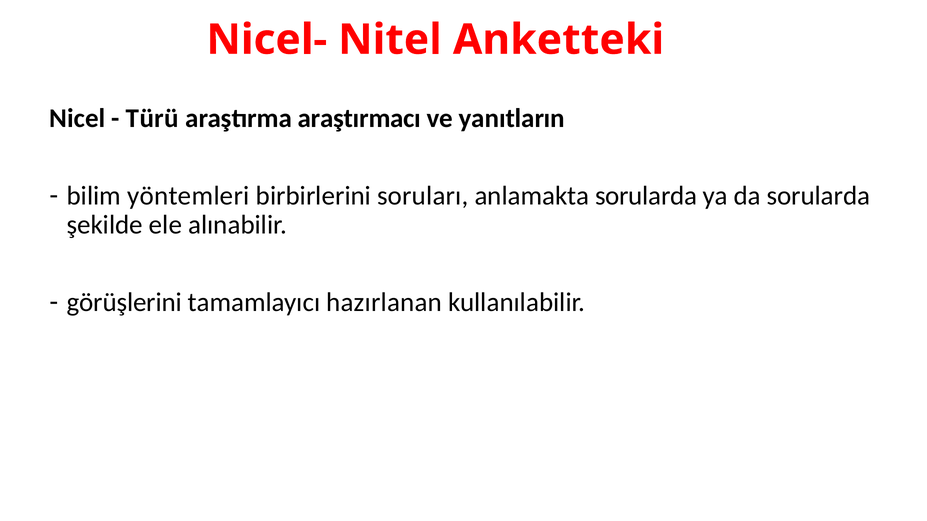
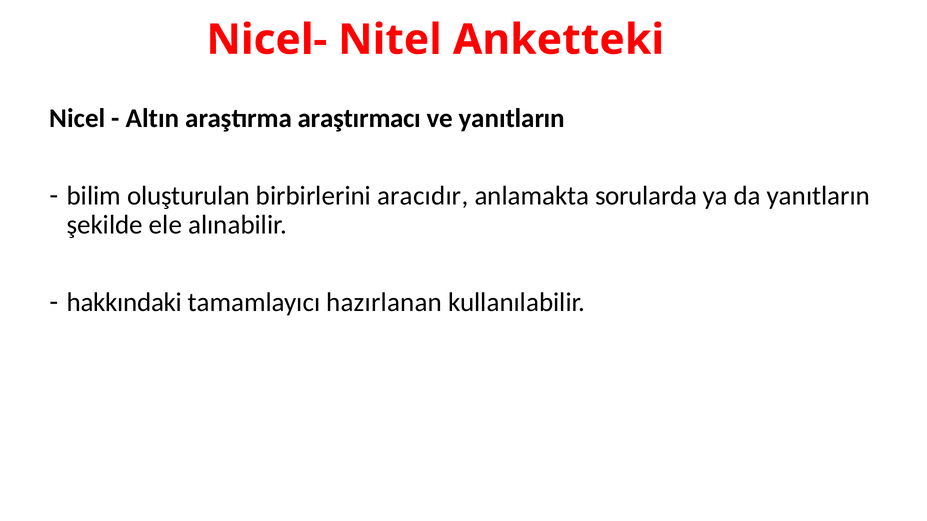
Türü: Türü -> Altın
yöntemleri: yöntemleri -> oluşturulan
soruları: soruları -> aracıdır
da sorularda: sorularda -> yanıtların
görüşlerini: görüşlerini -> hakkındaki
